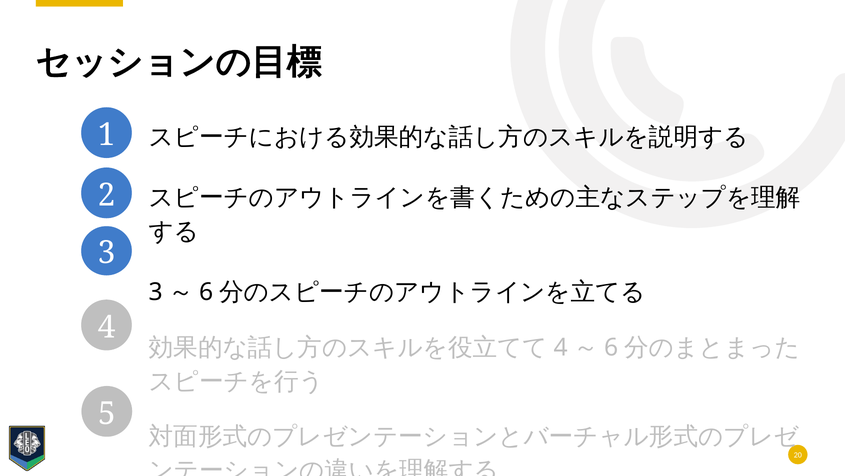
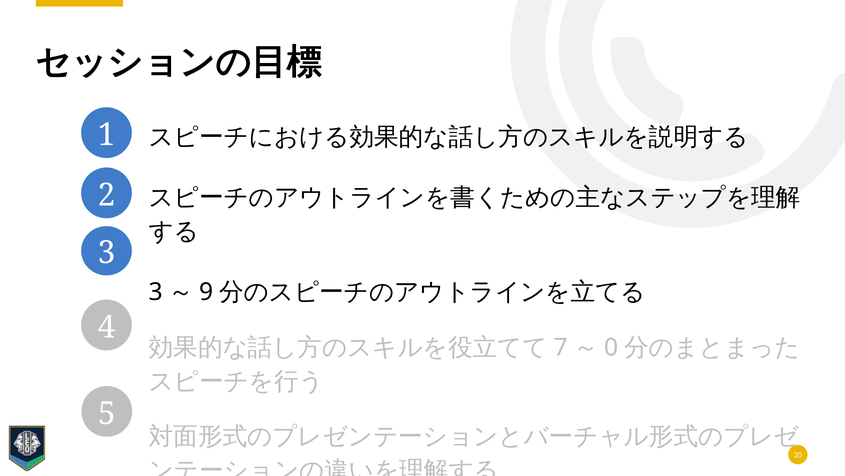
6 at (206, 292): 6 -> 9
4 at (561, 347): 4 -> 7
6 at (611, 347): 6 -> 0
